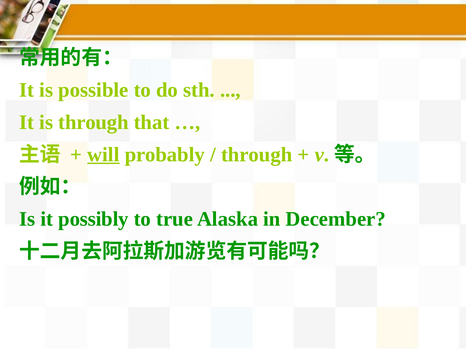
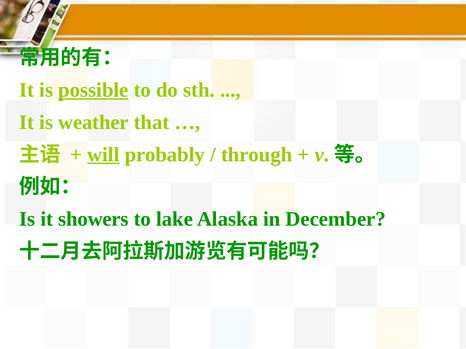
possible underline: none -> present
is through: through -> weather
possibly: possibly -> showers
true: true -> lake
